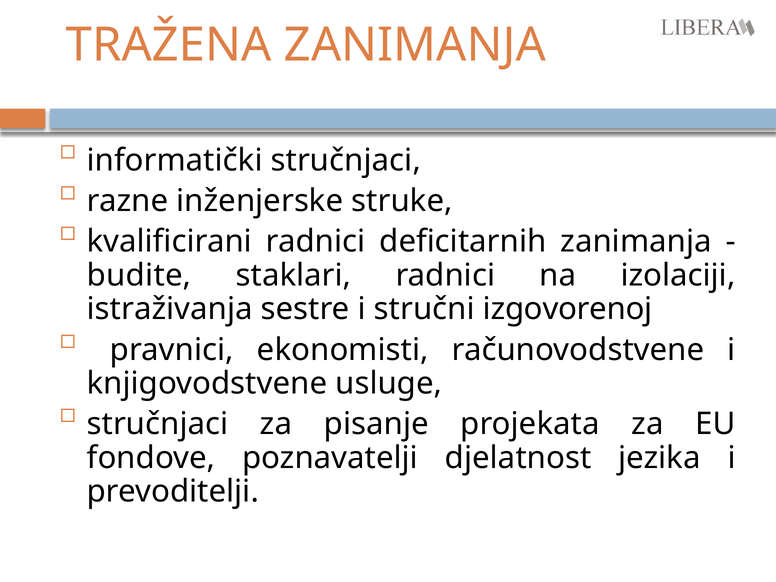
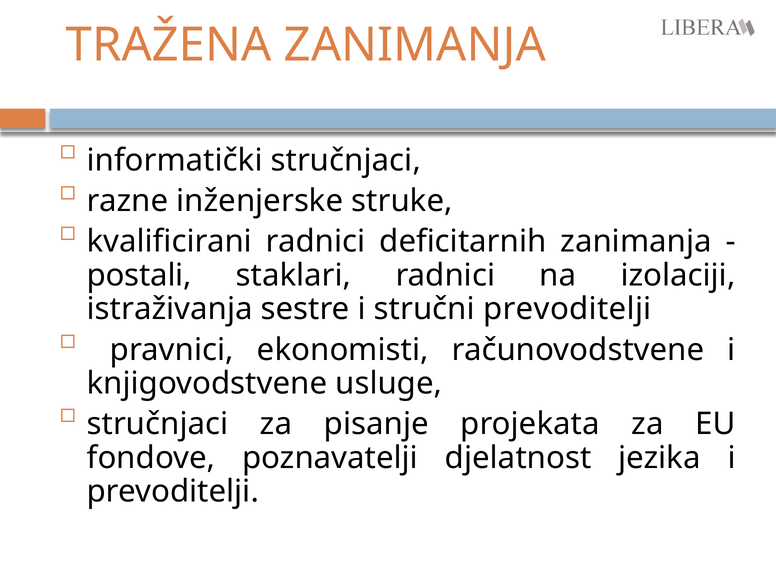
budite: budite -> postali
stručni izgovorenoj: izgovorenoj -> prevoditelji
